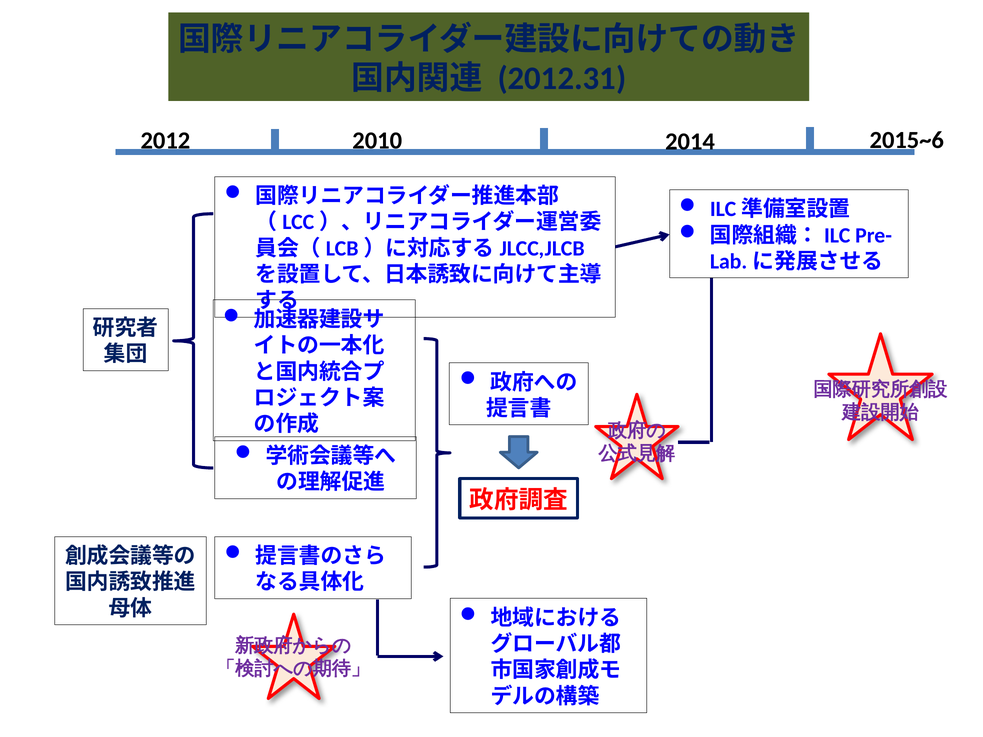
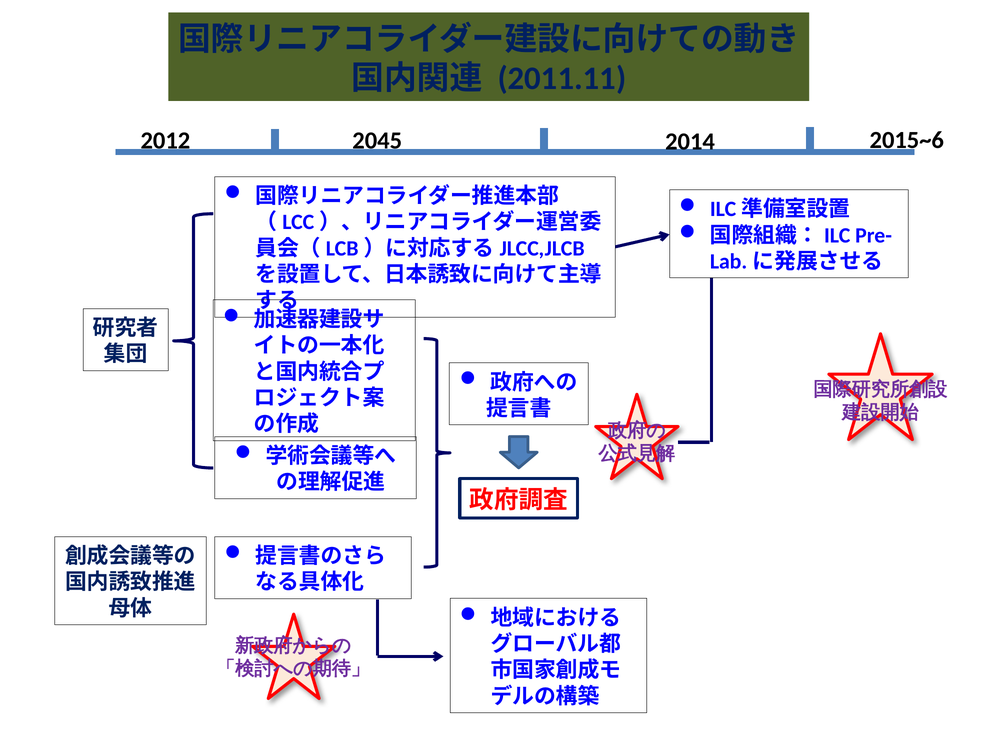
2012.31: 2012.31 -> 2011.11
2010: 2010 -> 2045
